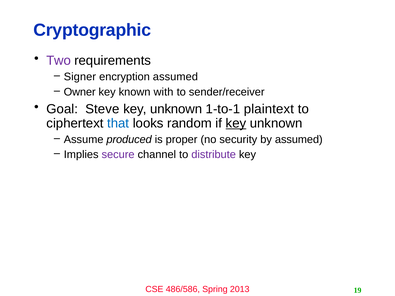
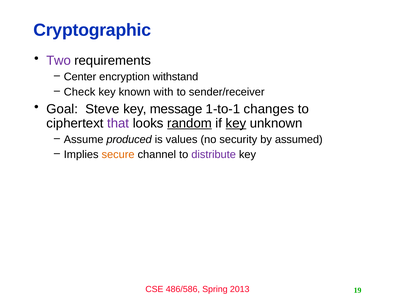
Signer: Signer -> Center
encryption assumed: assumed -> withstand
Owner: Owner -> Check
unknown at (176, 109): unknown -> message
plaintext: plaintext -> changes
that colour: blue -> purple
random underline: none -> present
proper: proper -> values
secure colour: purple -> orange
